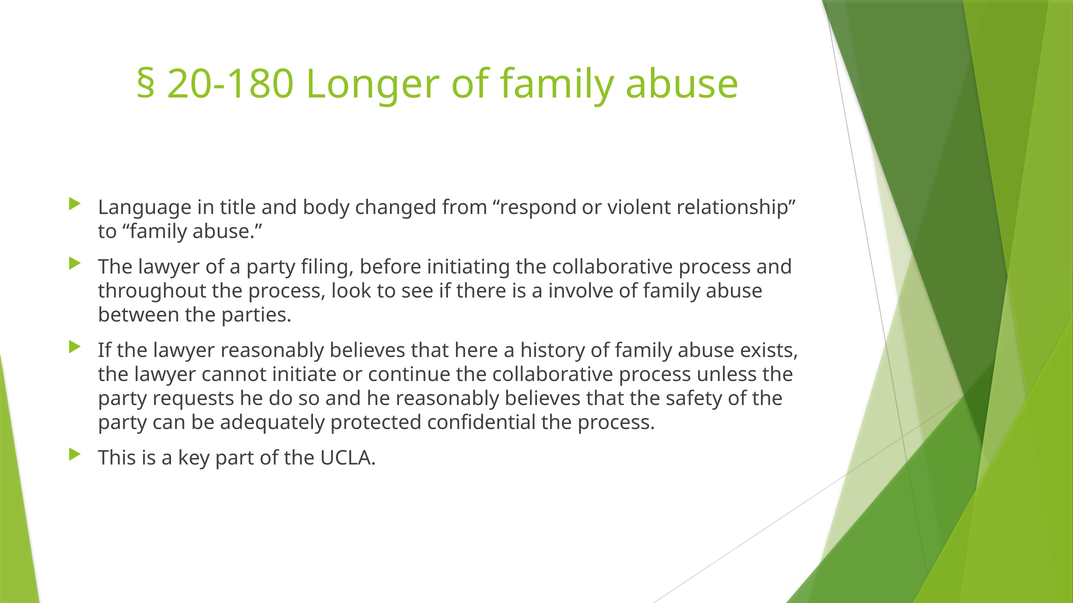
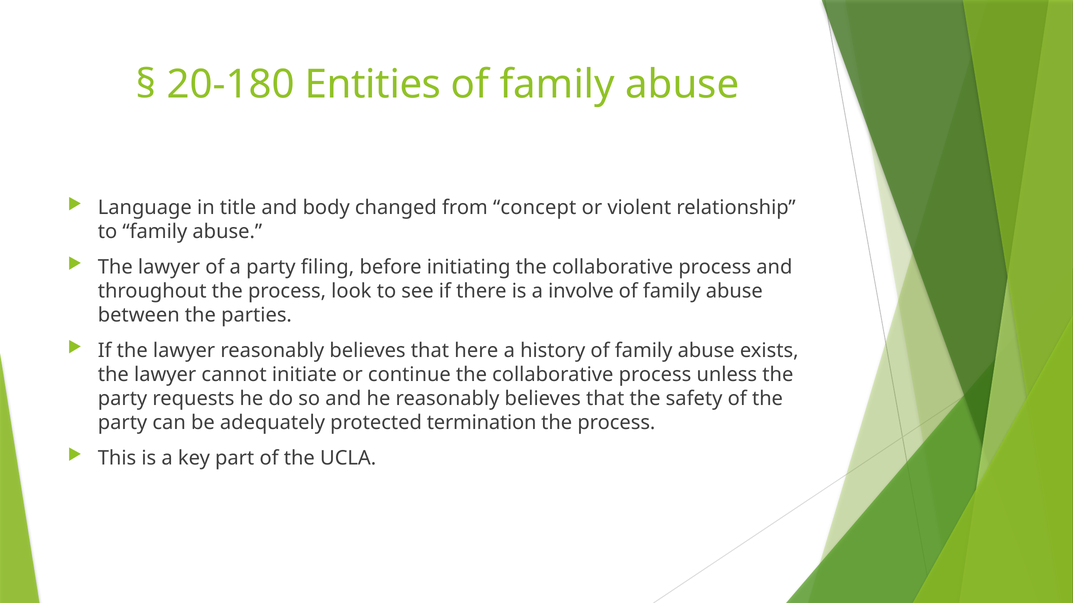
Longer: Longer -> Entities
respond: respond -> concept
confidential: confidential -> termination
